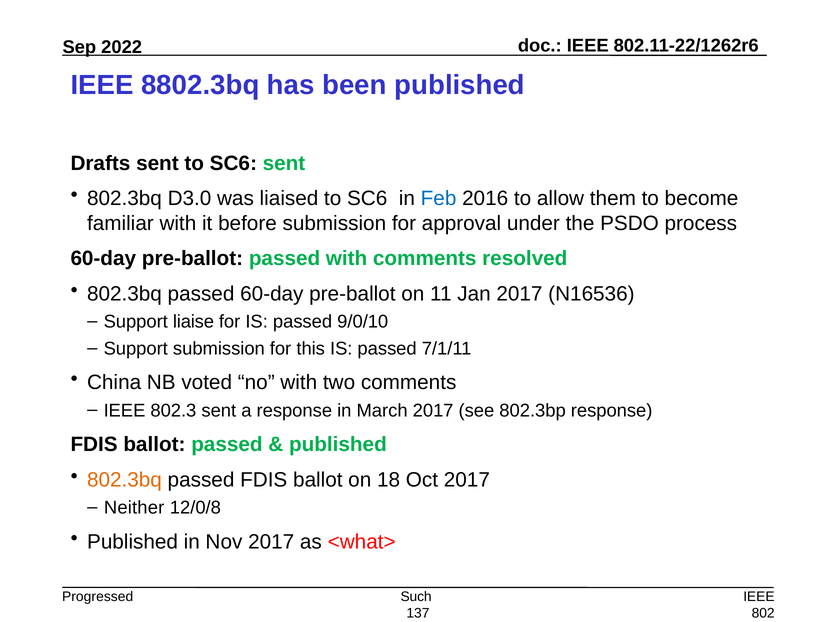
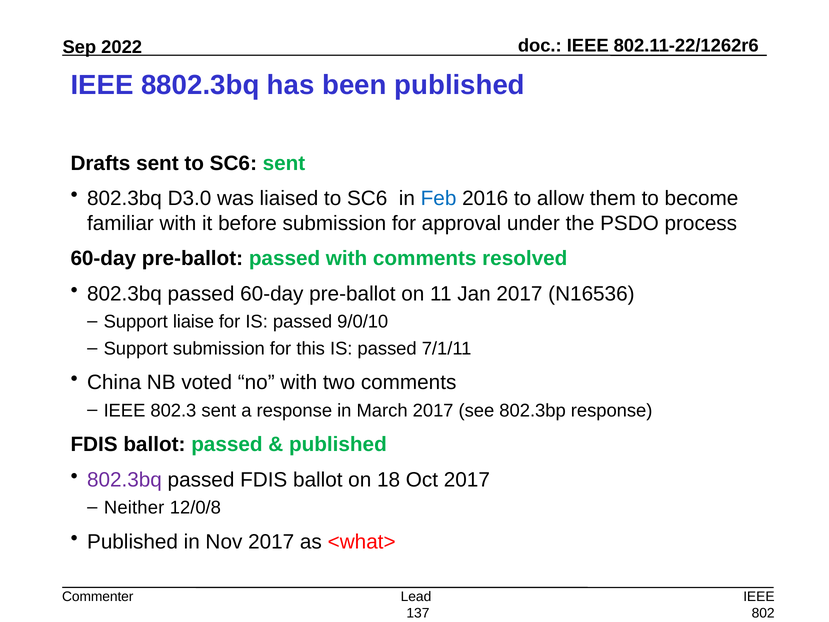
802.3bq at (124, 480) colour: orange -> purple
Progressed: Progressed -> Commenter
Such: Such -> Lead
